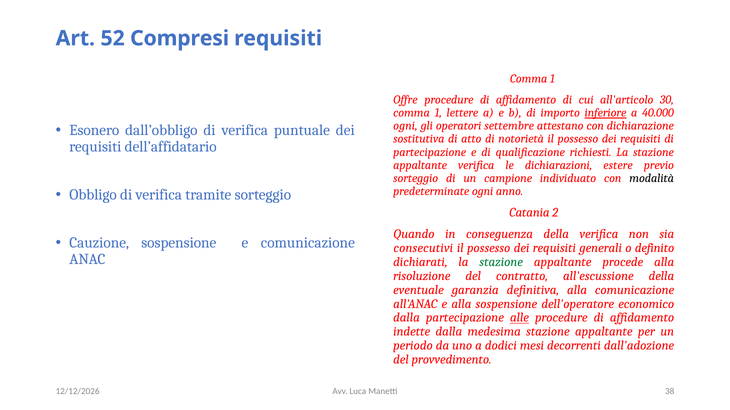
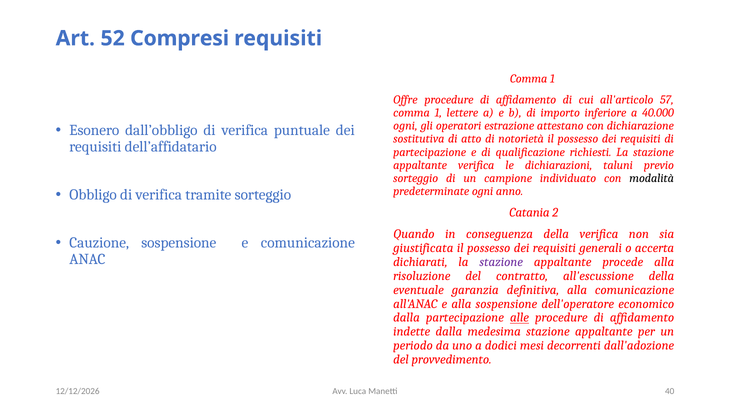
30: 30 -> 57
inferiore underline: present -> none
settembre: settembre -> estrazione
estere: estere -> taluni
consecutivi: consecutivi -> giustificata
definito: definito -> accerta
stazione at (501, 262) colour: green -> purple
38: 38 -> 40
